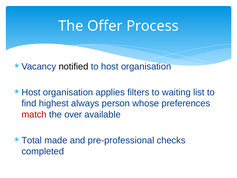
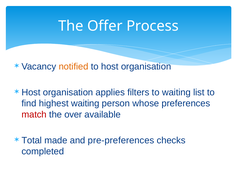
notified colour: black -> orange
highest always: always -> waiting
pre-professional: pre-professional -> pre-preferences
